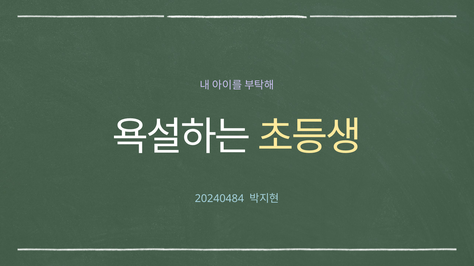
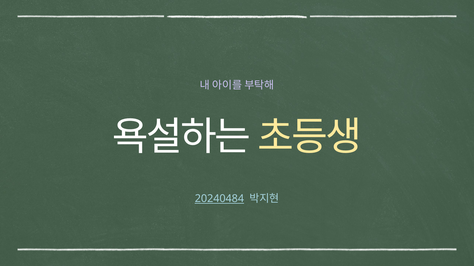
20240484 underline: none -> present
